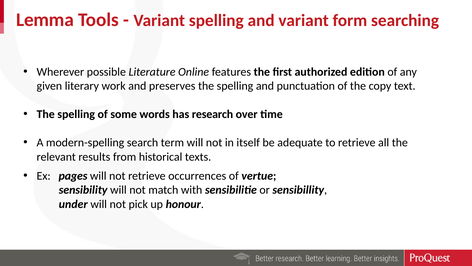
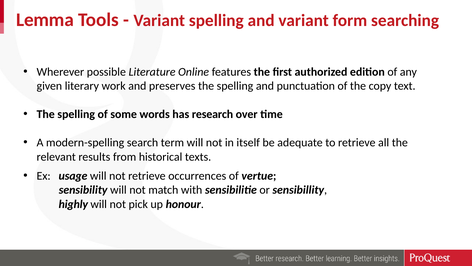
pages: pages -> usage
under: under -> highly
